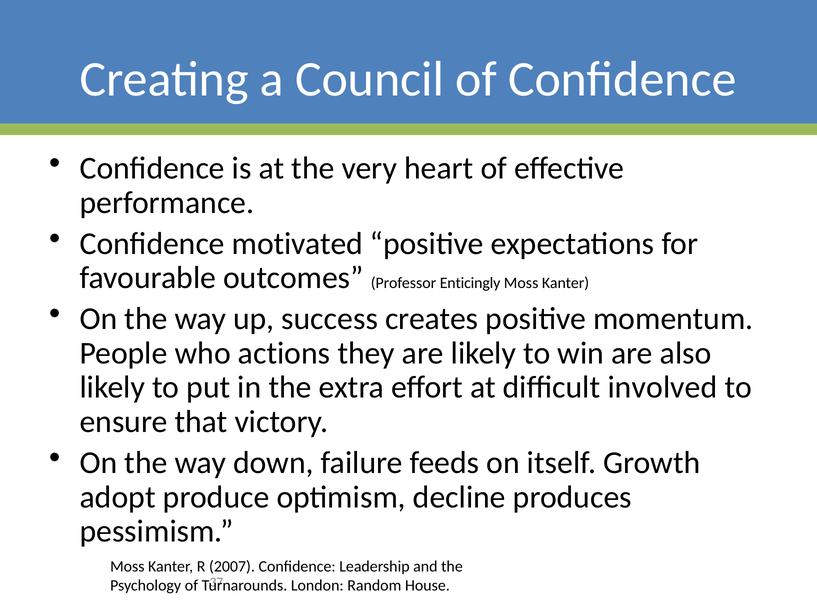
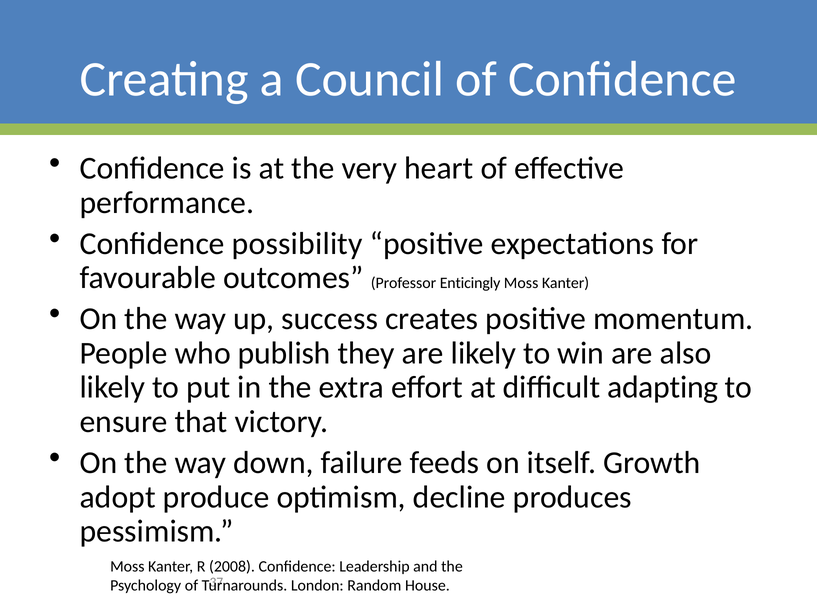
motivated: motivated -> possibility
actions: actions -> publish
involved: involved -> adapting
2007: 2007 -> 2008
